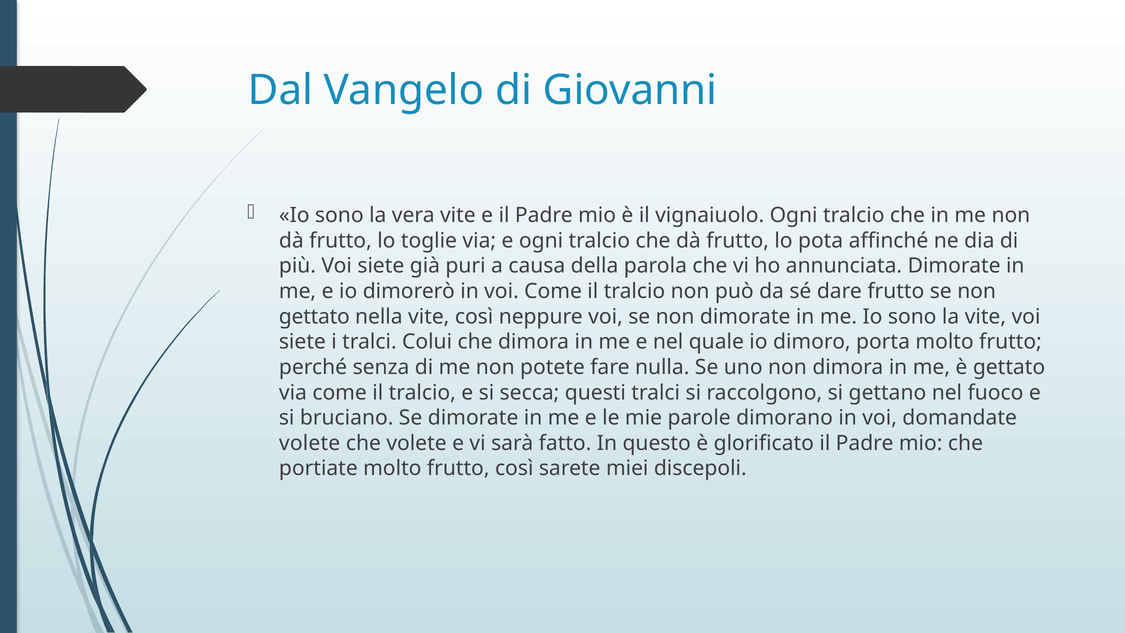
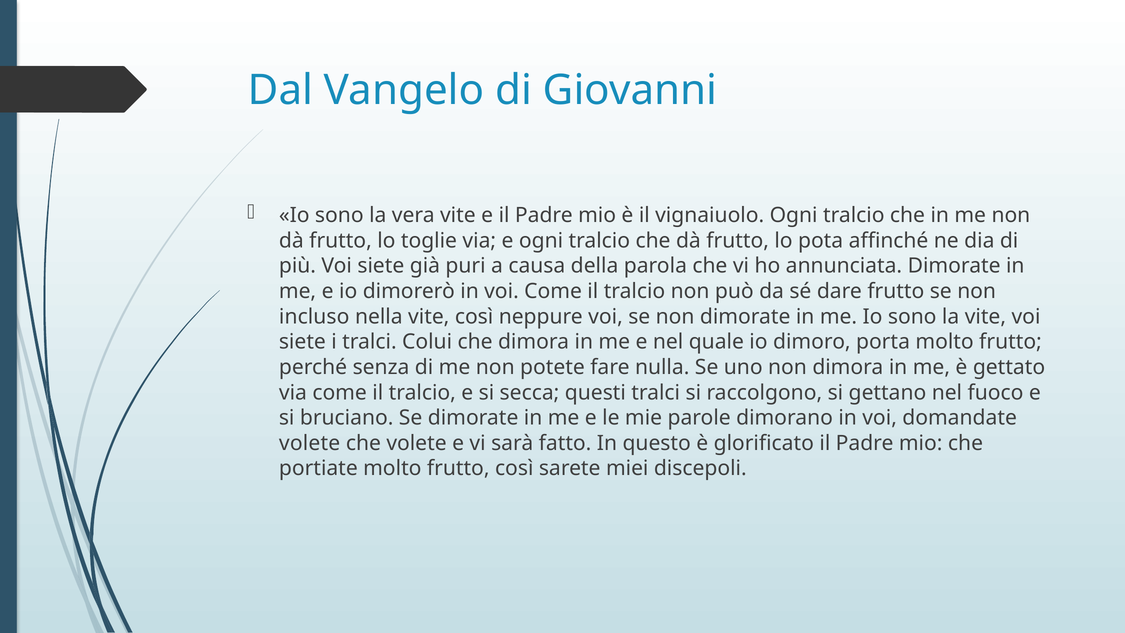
gettato at (314, 316): gettato -> incluso
